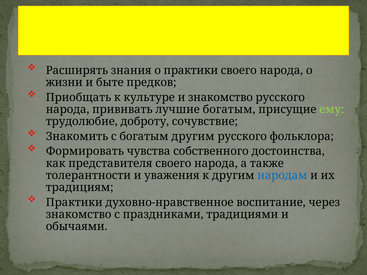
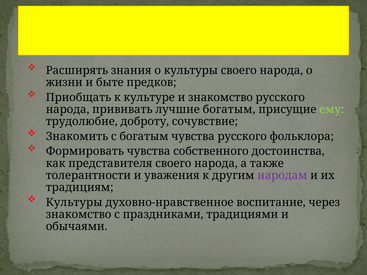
о практики: практики -> культуры
богатым другим: другим -> чувства
народам colour: blue -> purple
Практики at (74, 203): Практики -> Культуры
